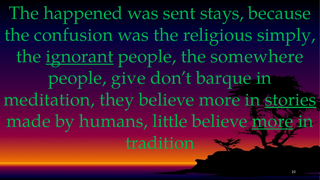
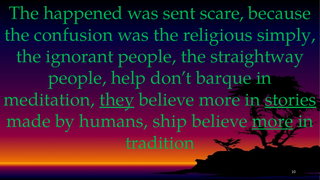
stays: stays -> scare
ignorant underline: present -> none
somewhere: somewhere -> straightway
give: give -> help
they underline: none -> present
little: little -> ship
